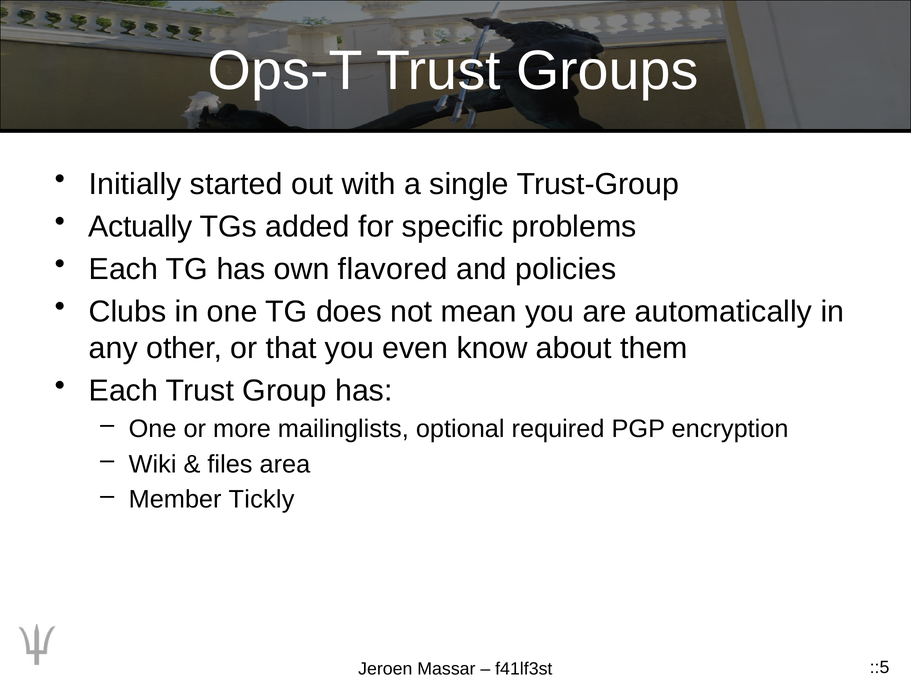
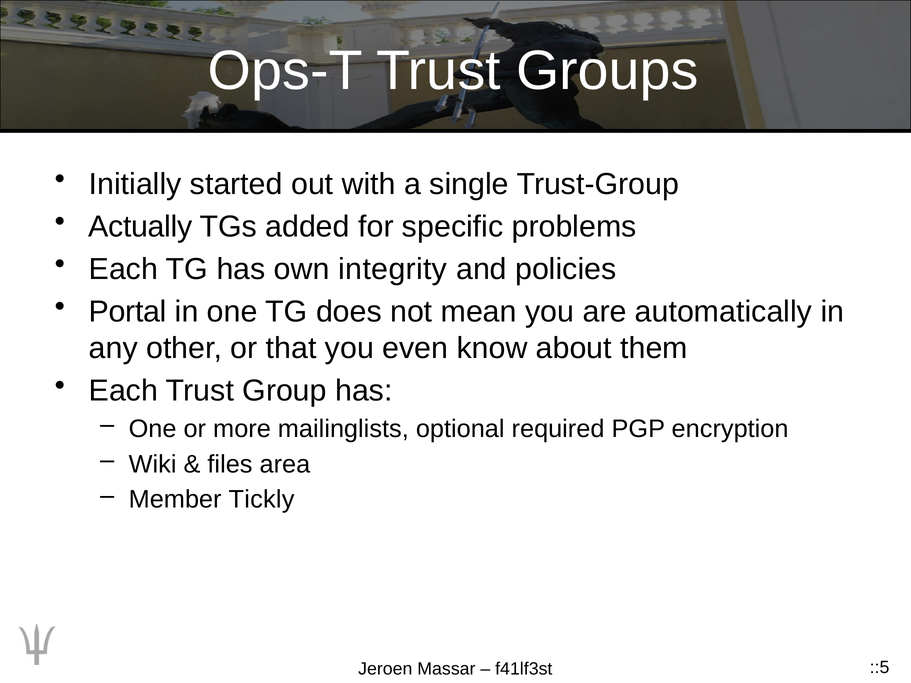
flavored: flavored -> integrity
Clubs: Clubs -> Portal
